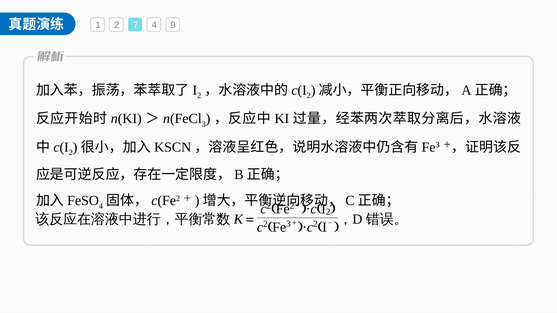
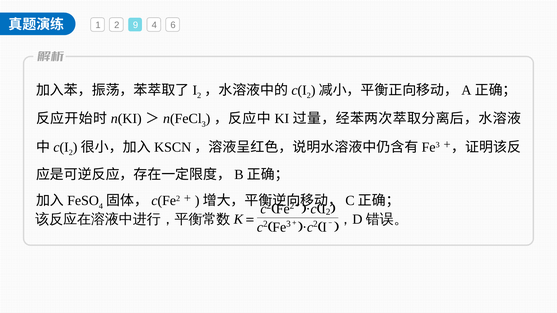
7: 7 -> 9
9: 9 -> 6
